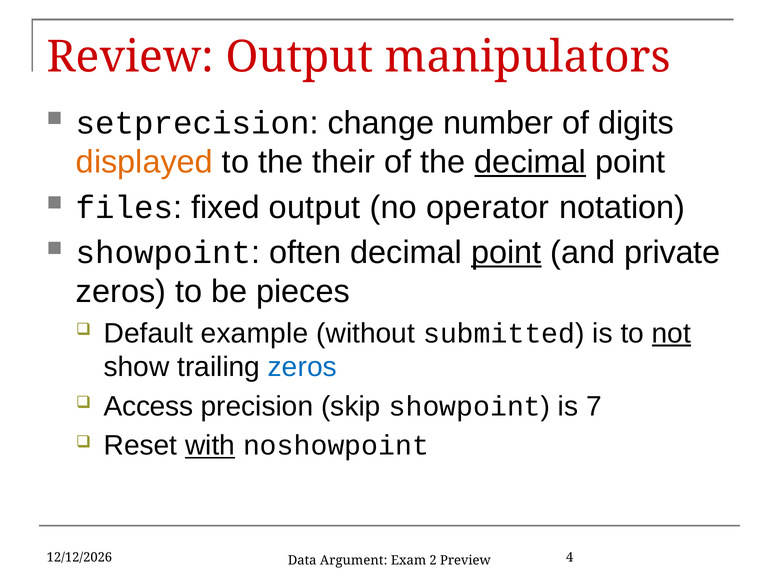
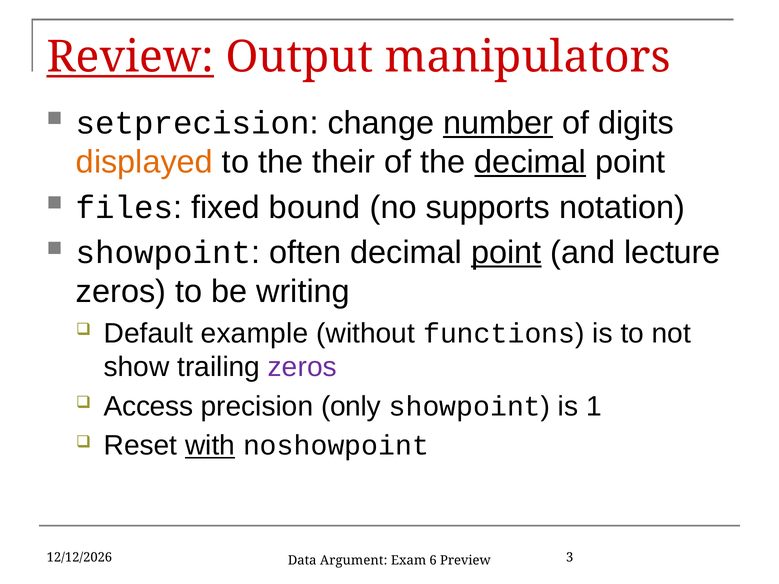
Review underline: none -> present
number underline: none -> present
fixed output: output -> bound
operator: operator -> supports
private: private -> lecture
pieces: pieces -> writing
submitted: submitted -> functions
not underline: present -> none
zeros at (302, 367) colour: blue -> purple
skip: skip -> only
7: 7 -> 1
2: 2 -> 6
4: 4 -> 3
